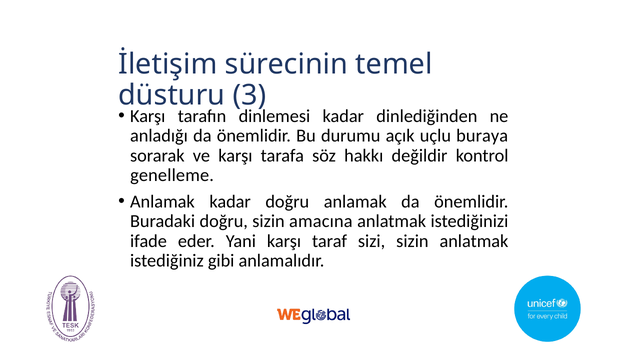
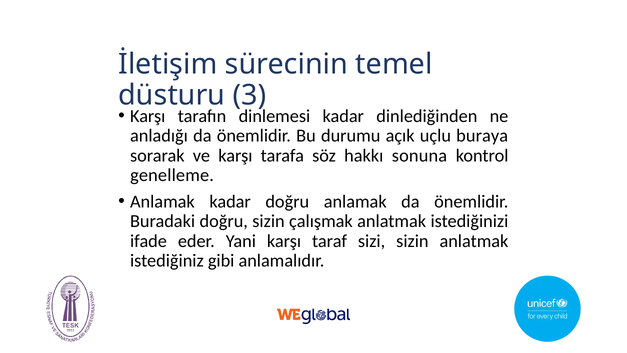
değildir: değildir -> sonuna
amacına: amacına -> çalışmak
